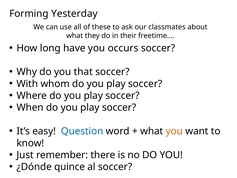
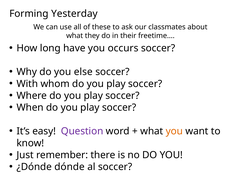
that: that -> else
Question colour: blue -> purple
quince: quince -> dónde
